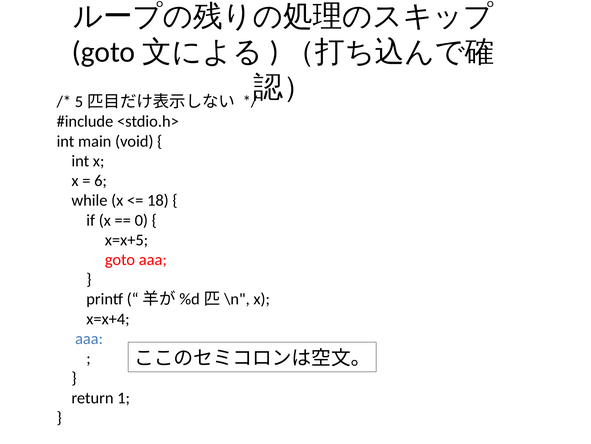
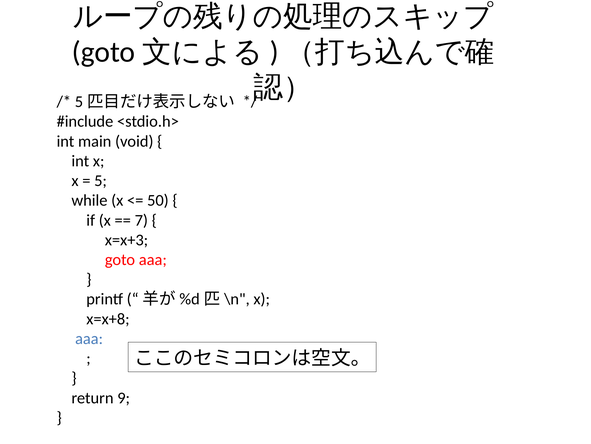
6: 6 -> 5
18: 18 -> 50
0: 0 -> 7
x=x+5: x=x+5 -> x=x+3
x=x+4: x=x+4 -> x=x+8
1: 1 -> 9
